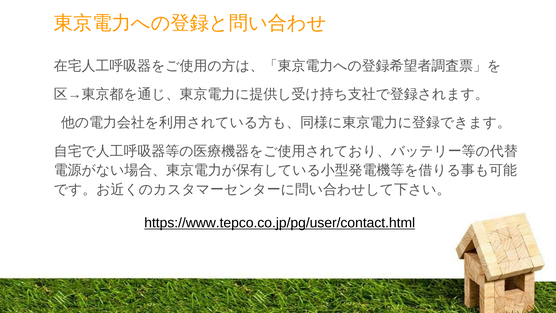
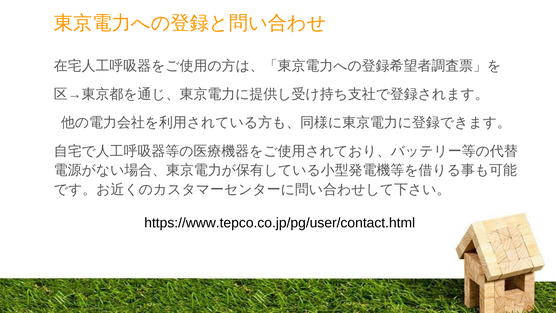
https://www.tepco.co.jp/pg/user/contact.html underline: present -> none
